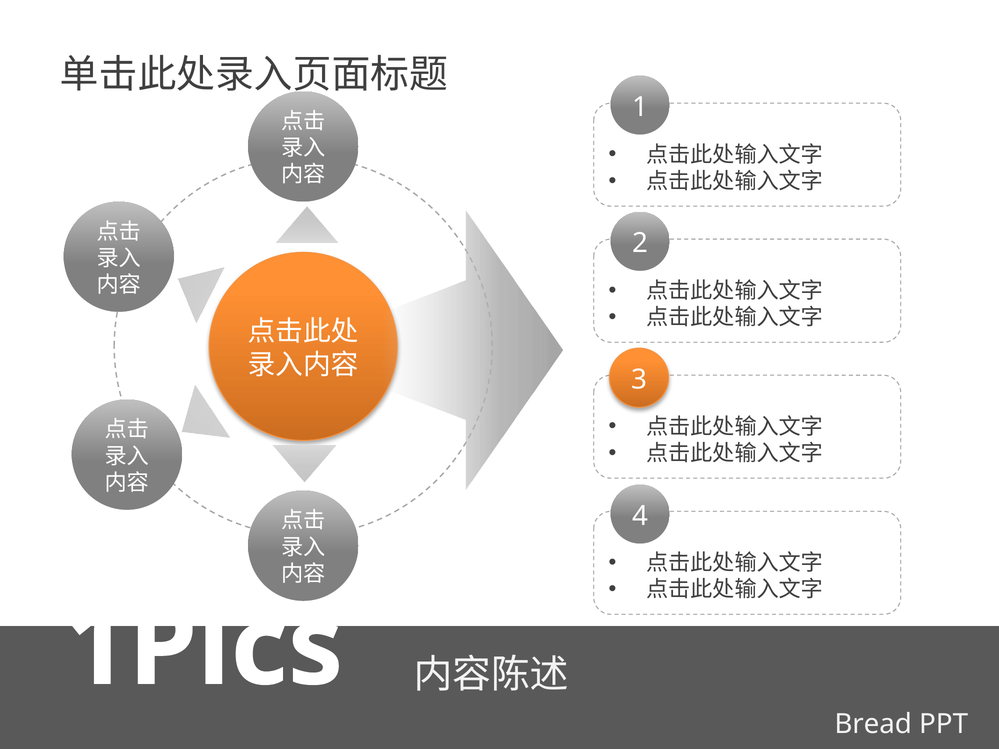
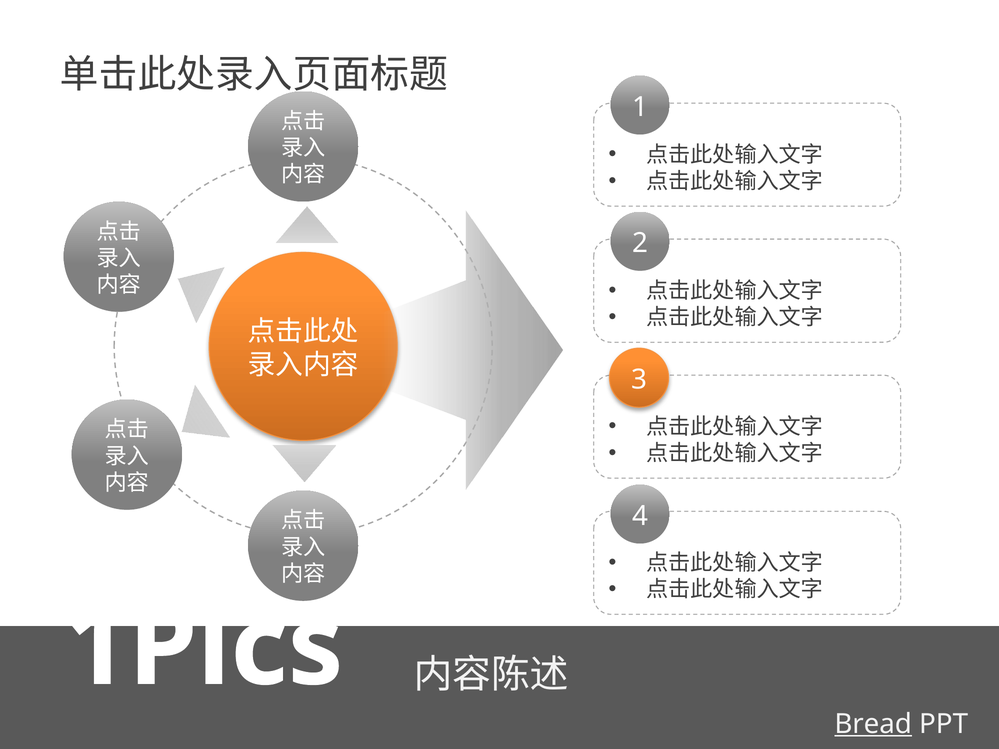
Bread underline: none -> present
